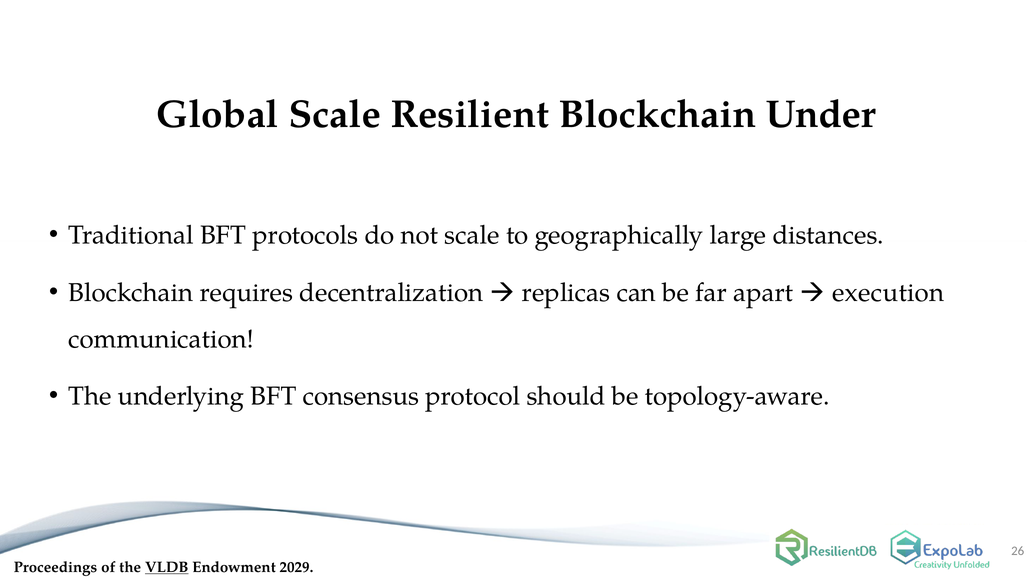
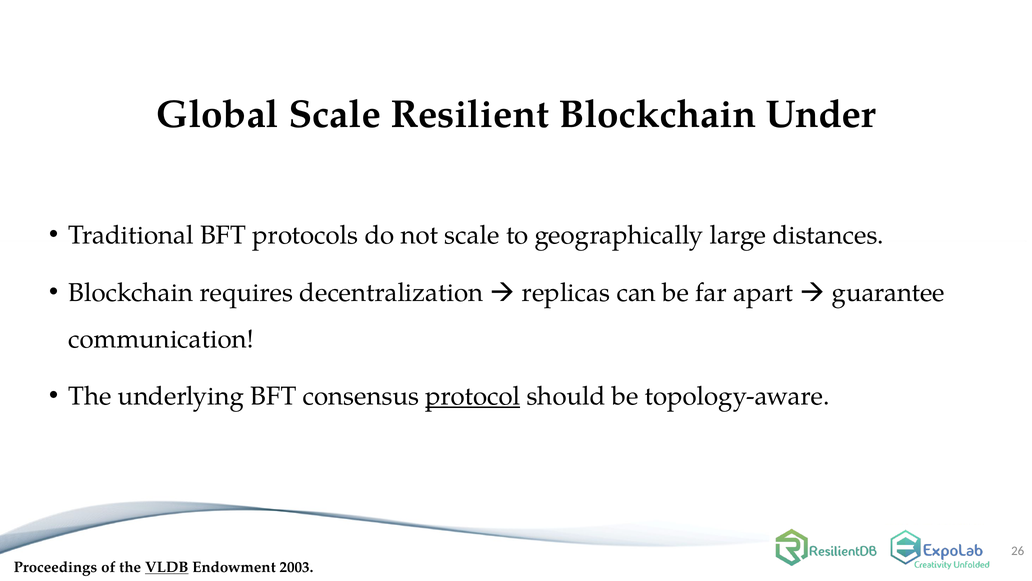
execution: execution -> guarantee
protocol underline: none -> present
2029: 2029 -> 2003
